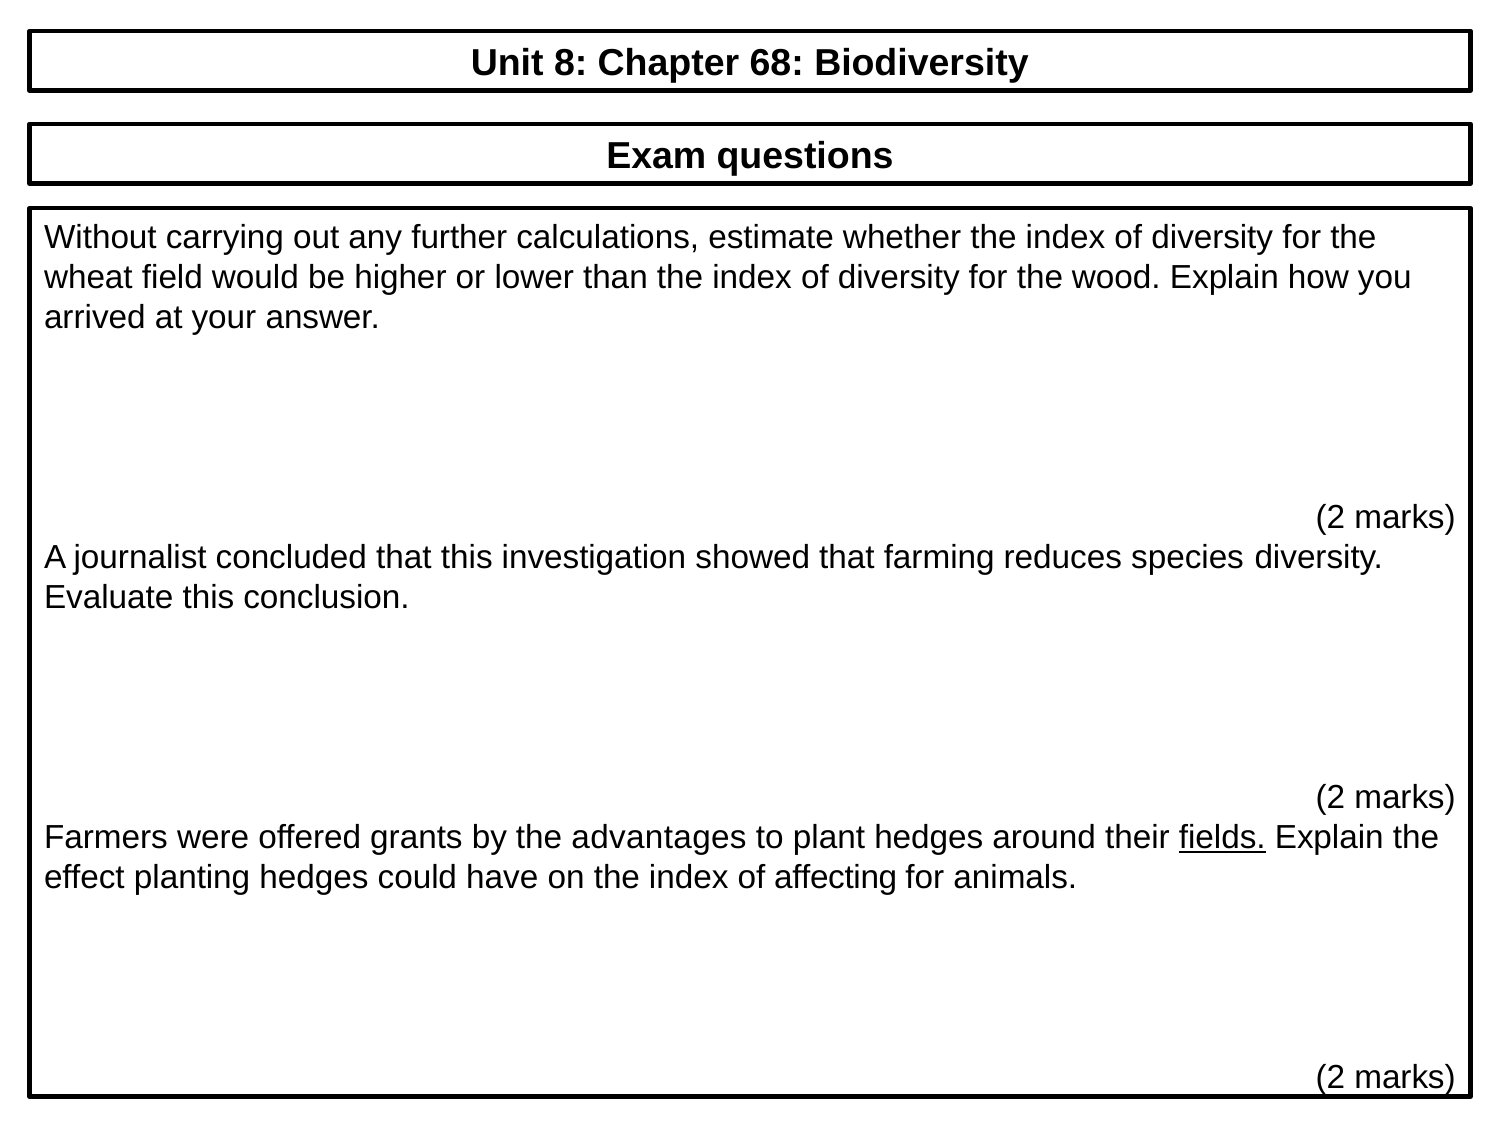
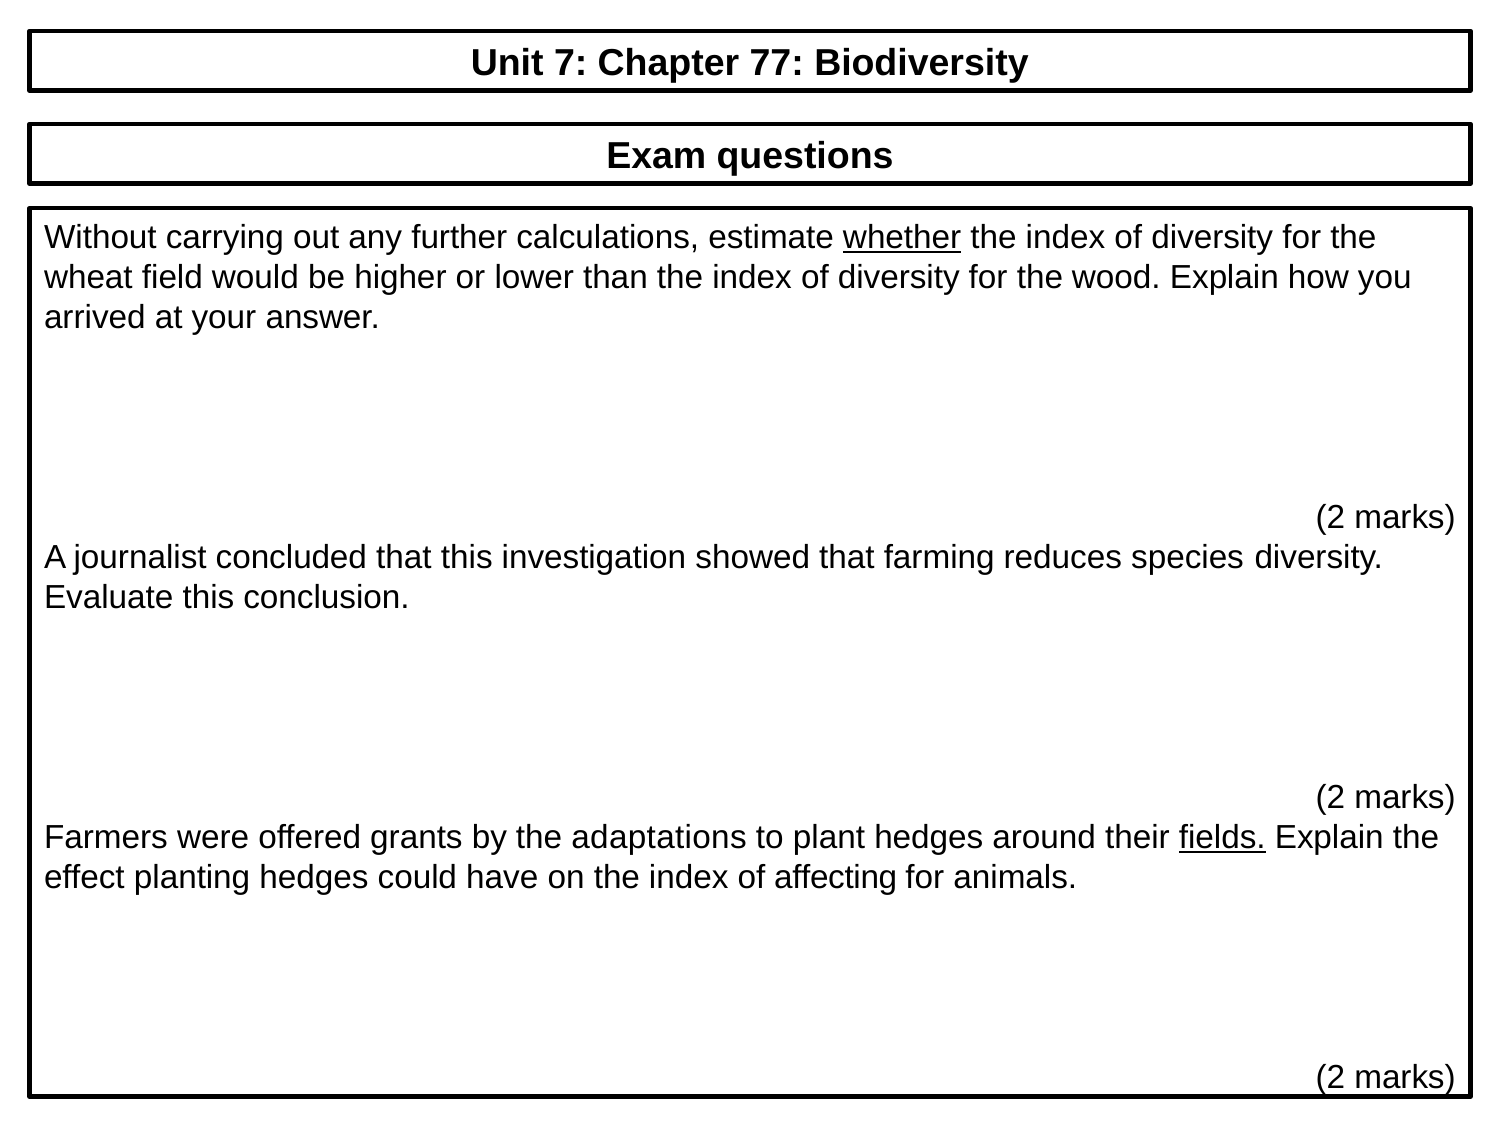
8: 8 -> 7
68: 68 -> 77
whether underline: none -> present
advantages: advantages -> adaptations
